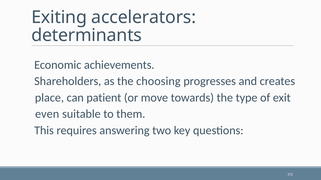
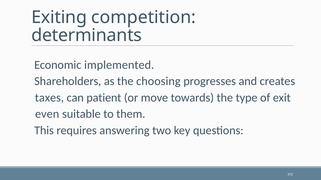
accelerators: accelerators -> competition
achievements: achievements -> implemented
place: place -> taxes
